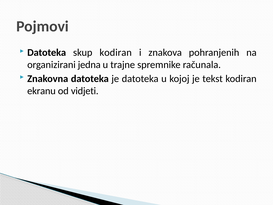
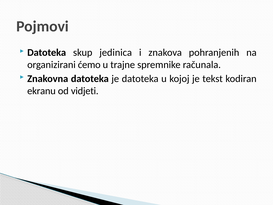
skup kodiran: kodiran -> jedinica
jedna: jedna -> ćemo
